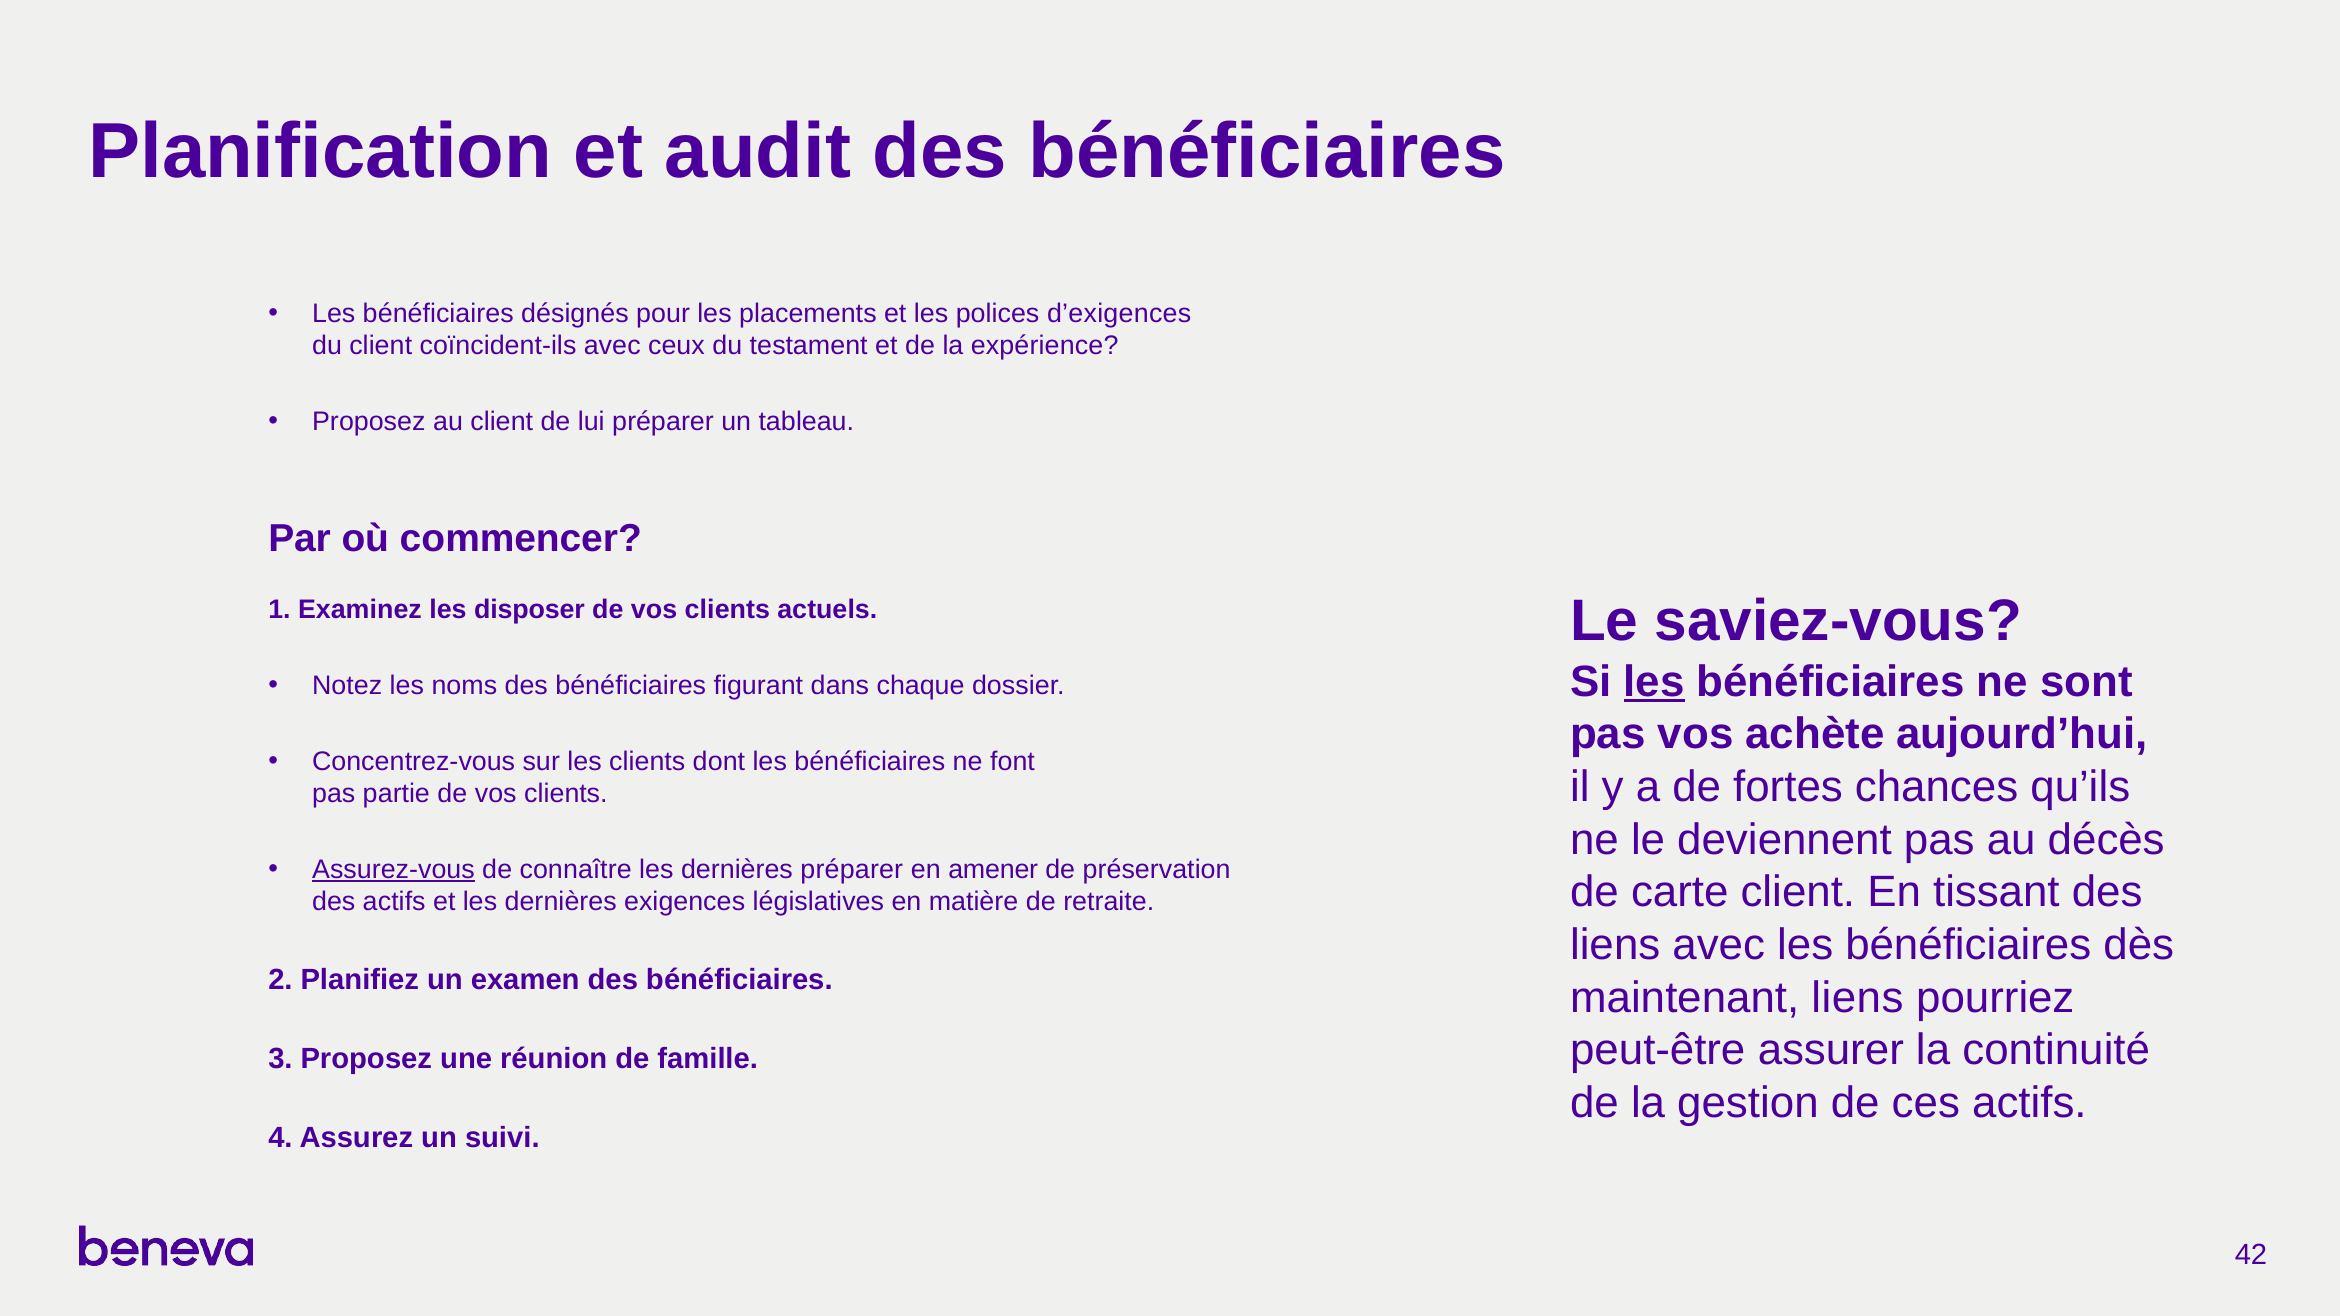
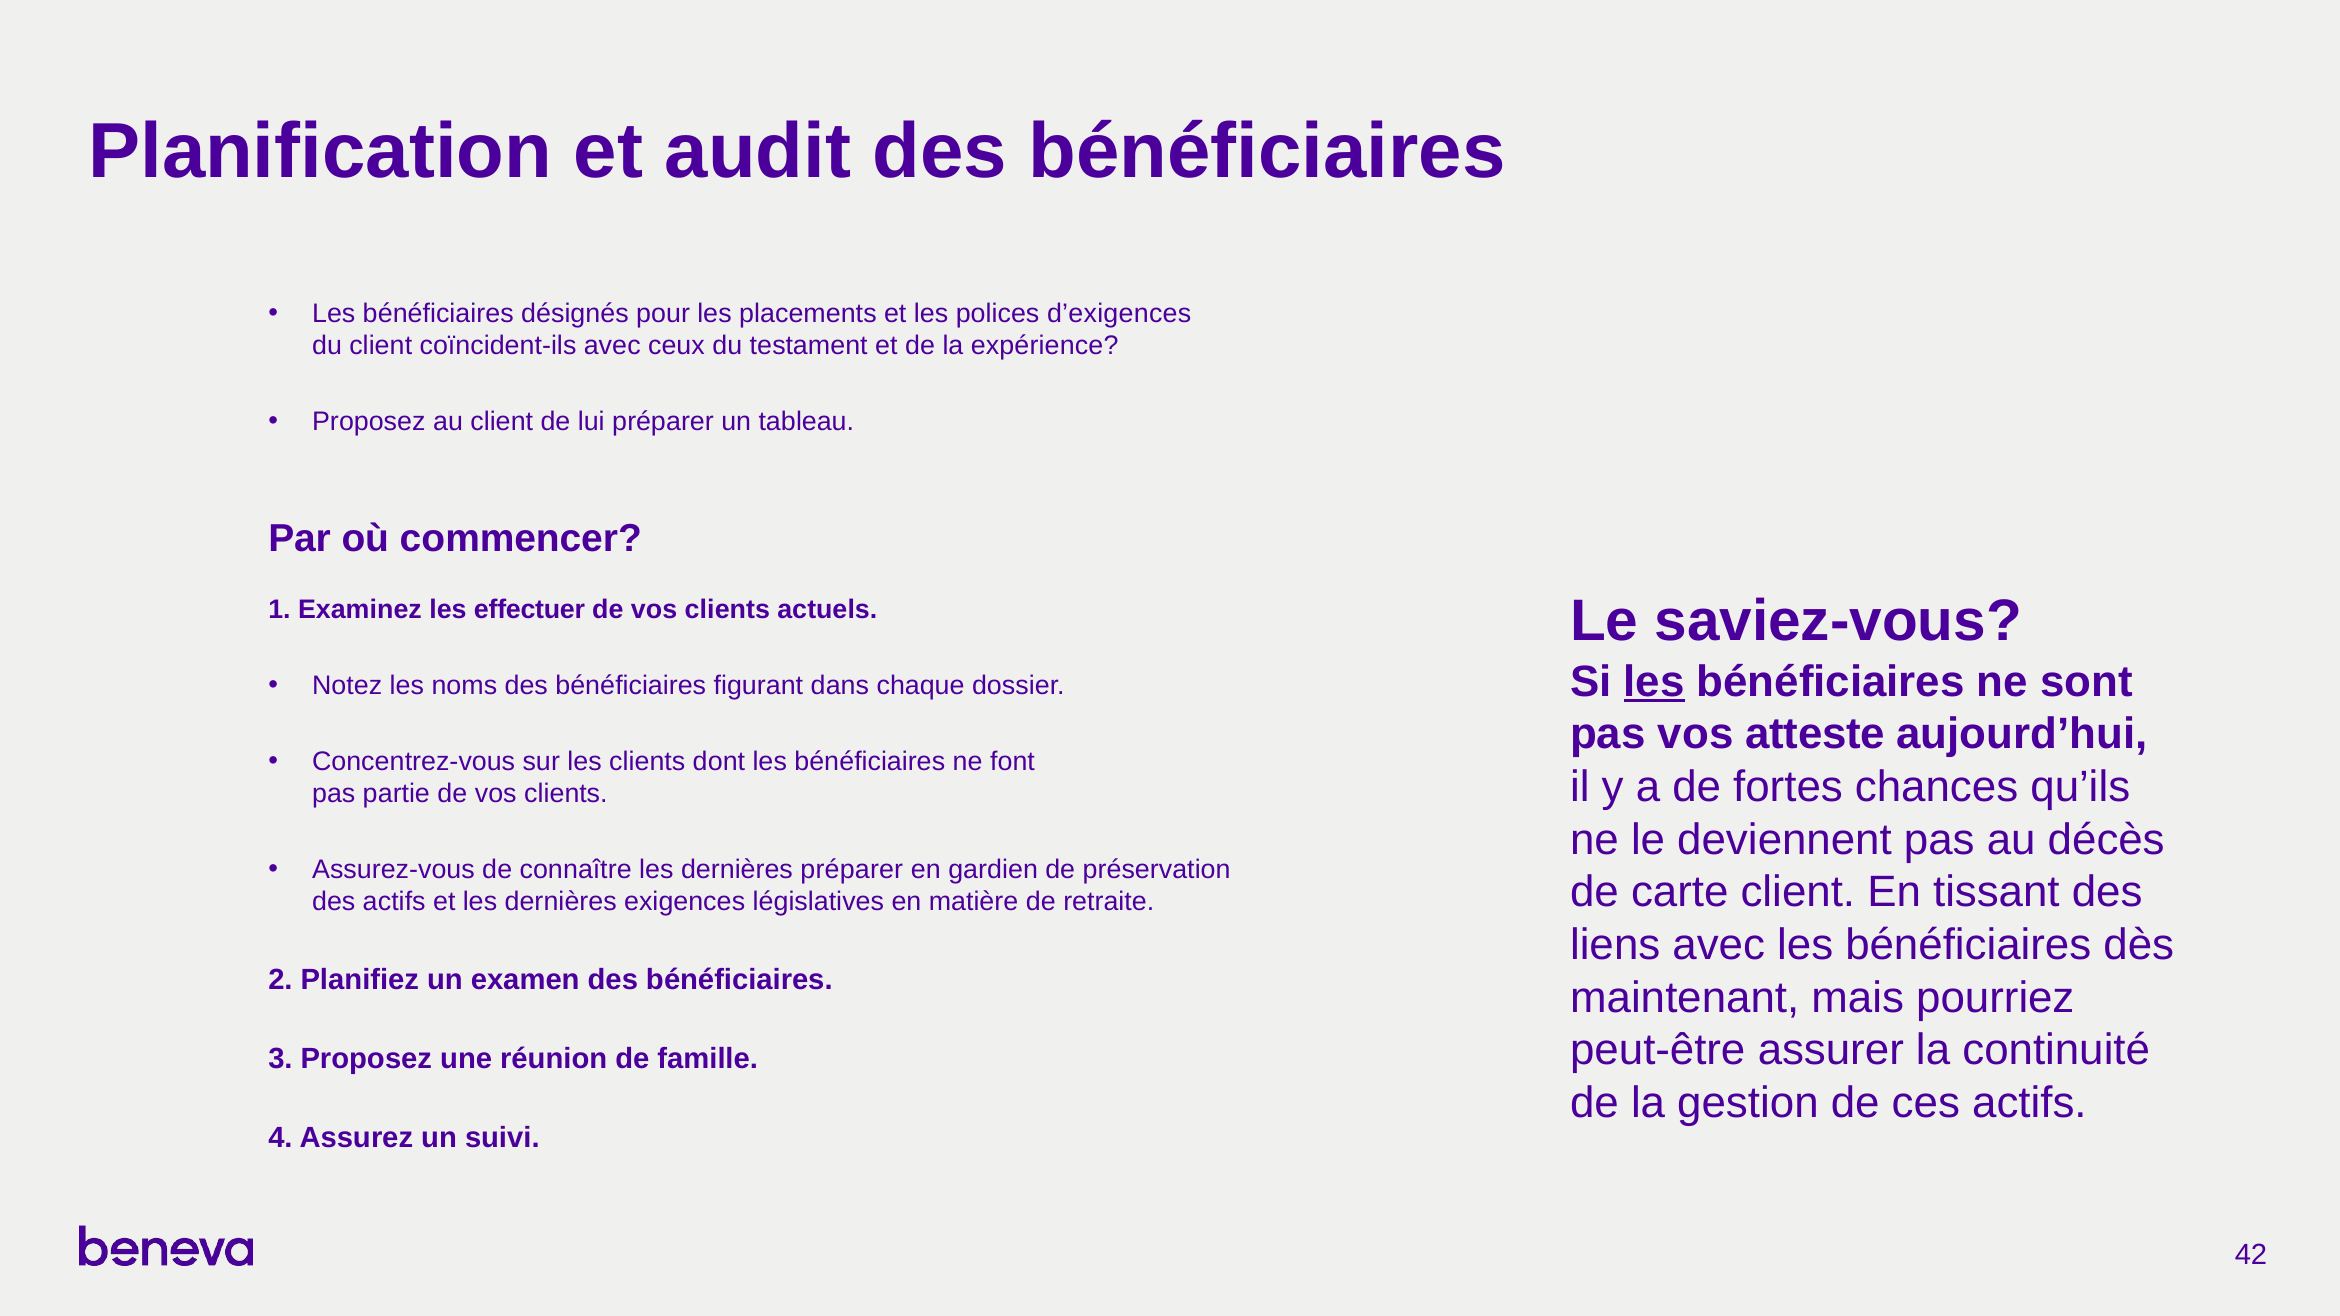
disposer: disposer -> effectuer
achète: achète -> atteste
Assurez-vous underline: present -> none
amener: amener -> gardien
maintenant liens: liens -> mais
